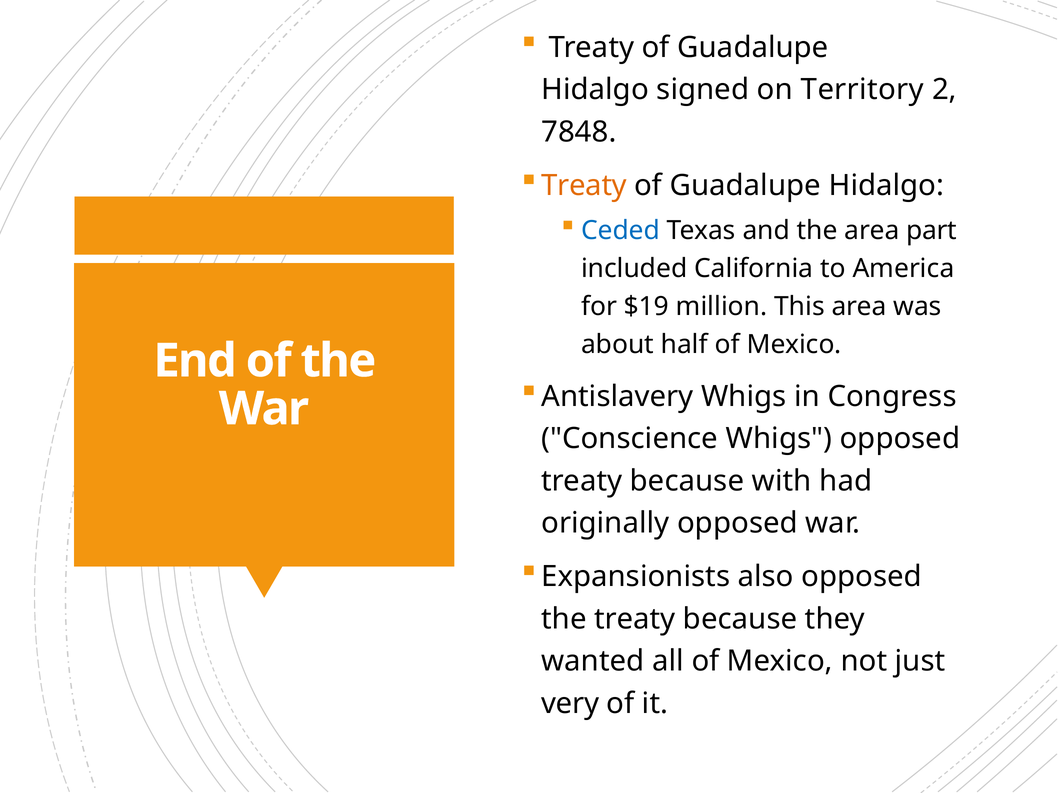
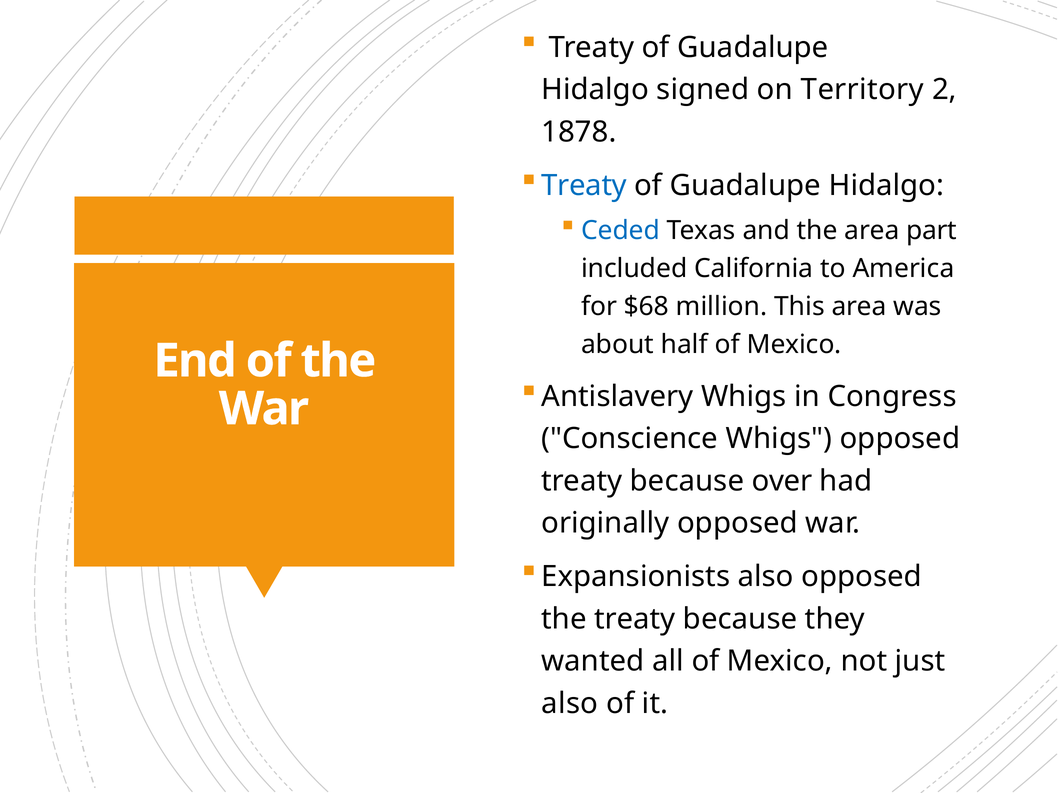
7848: 7848 -> 1878
Treaty at (584, 186) colour: orange -> blue
$19: $19 -> $68
with: with -> over
very at (570, 704): very -> also
